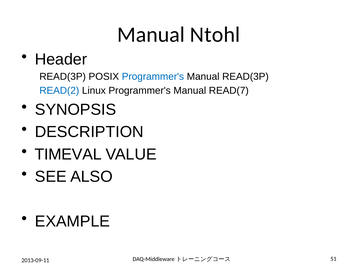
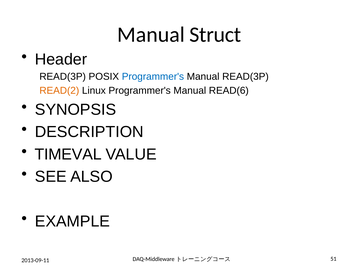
Ntohl: Ntohl -> Struct
READ(2 colour: blue -> orange
READ(7: READ(7 -> READ(6
